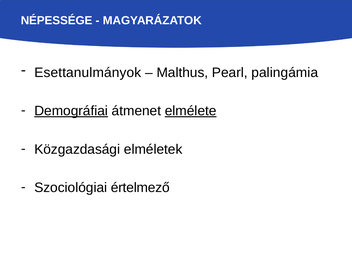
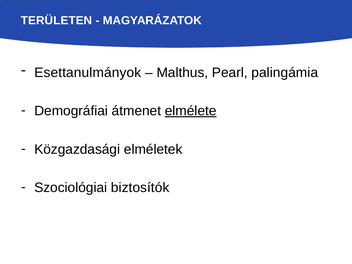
NÉPESSÉGE: NÉPESSÉGE -> TERÜLETEN
Demográfiai underline: present -> none
értelmező: értelmező -> biztosítók
